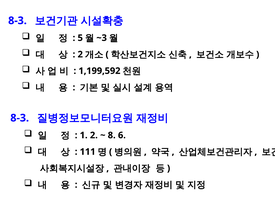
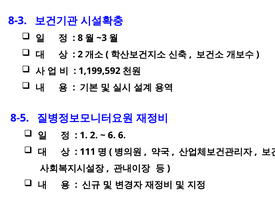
5: 5 -> 8
8-3 at (20, 118): 8-3 -> 8-5
8 at (112, 135): 8 -> 6
